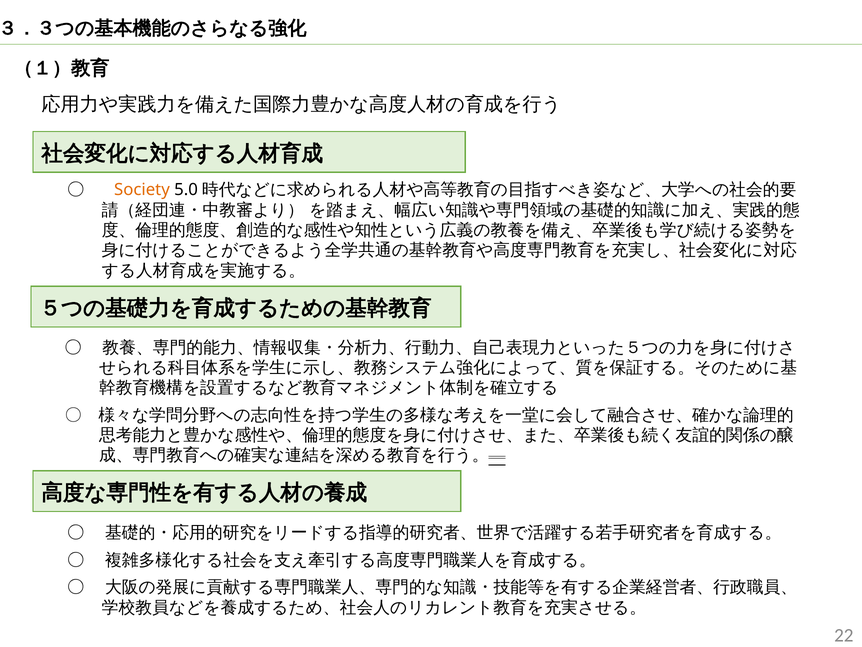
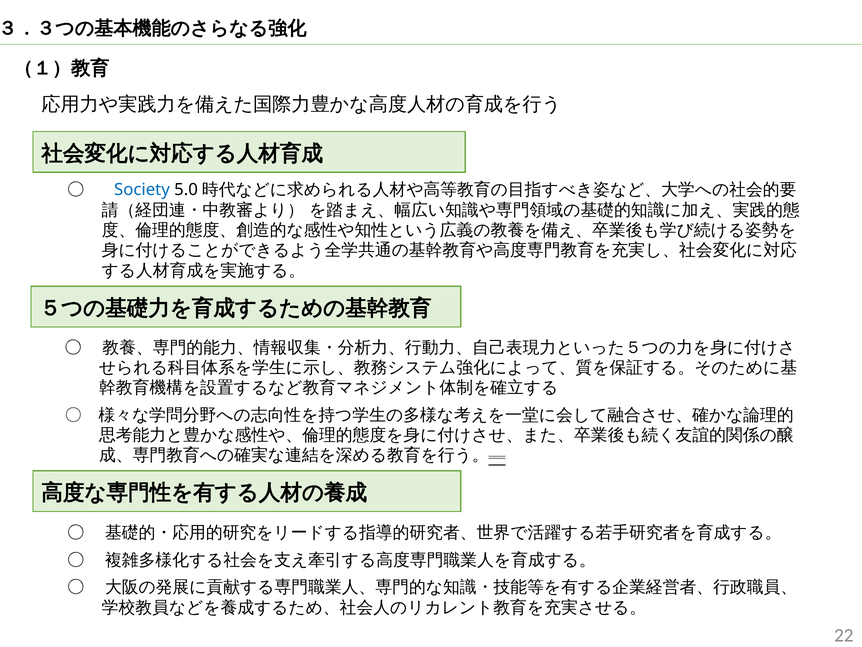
Society colour: orange -> blue
